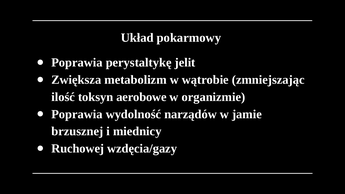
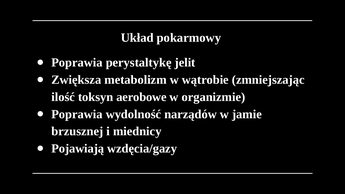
Ruchowej: Ruchowej -> Pojawiają
